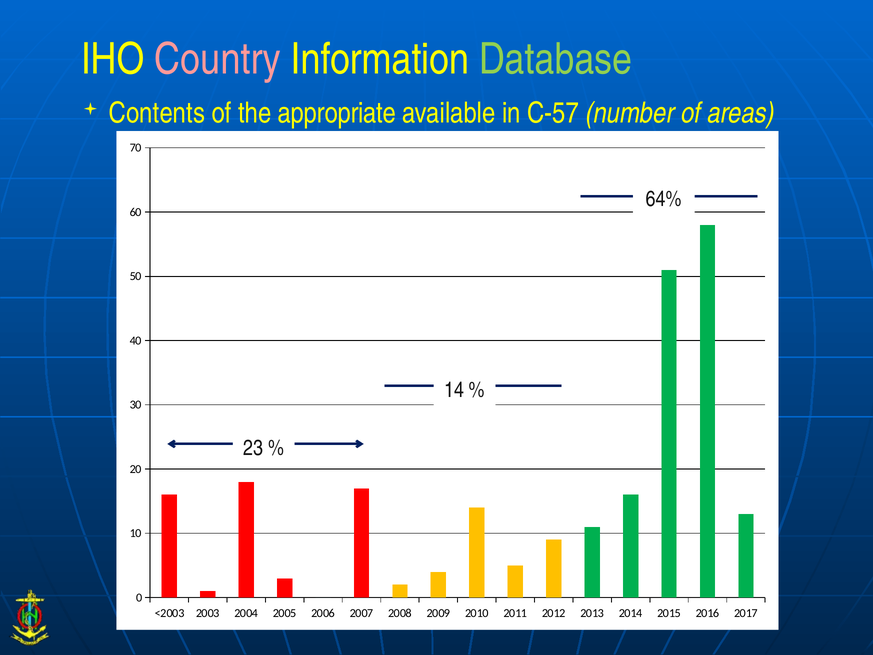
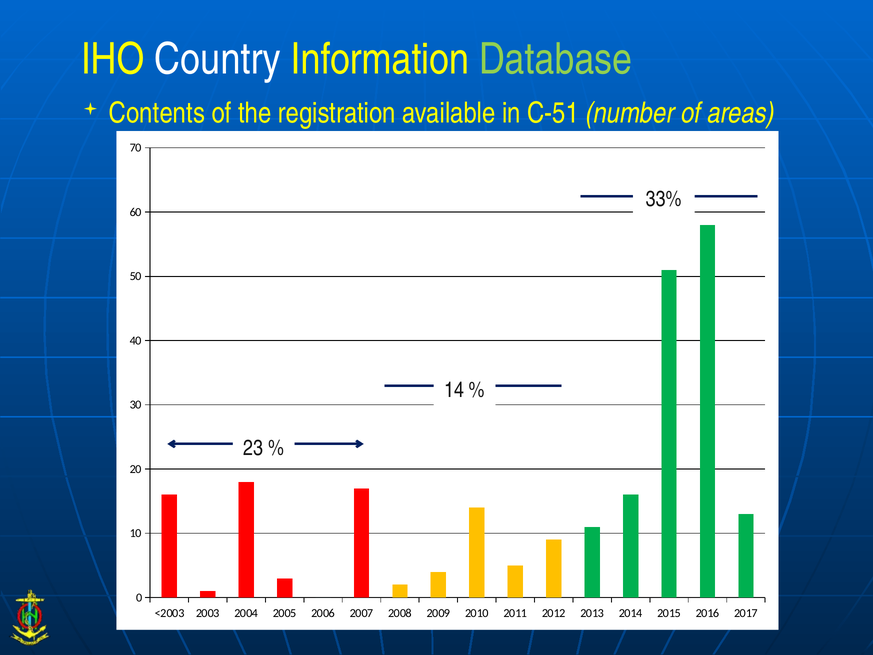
Country colour: pink -> white
appropriate: appropriate -> registration
C-57: C-57 -> C-51
64%: 64% -> 33%
